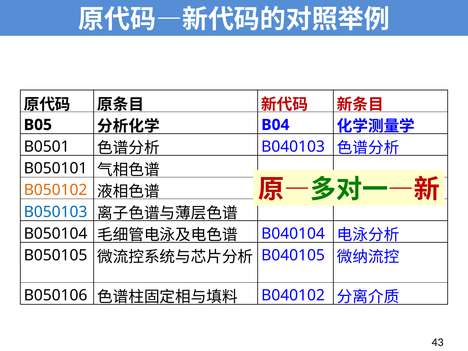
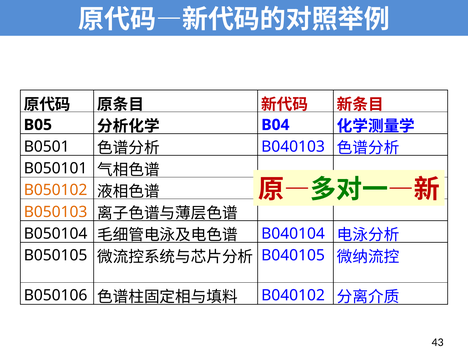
B050103 colour: blue -> orange
